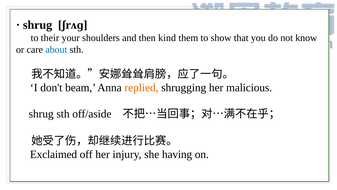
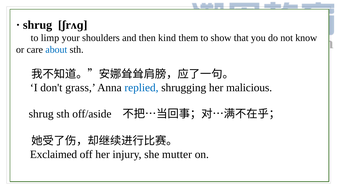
their: their -> limp
beam: beam -> grass
replied colour: orange -> blue
having: having -> mutter
